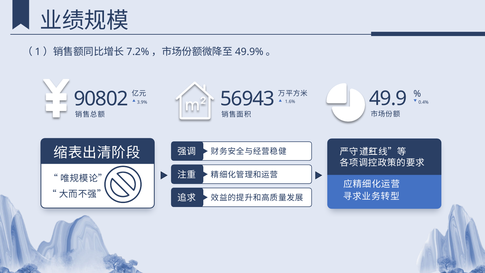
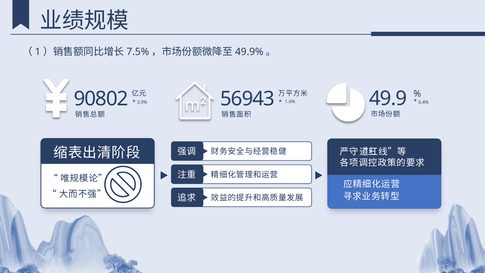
7.2%: 7.2% -> 7.5%
